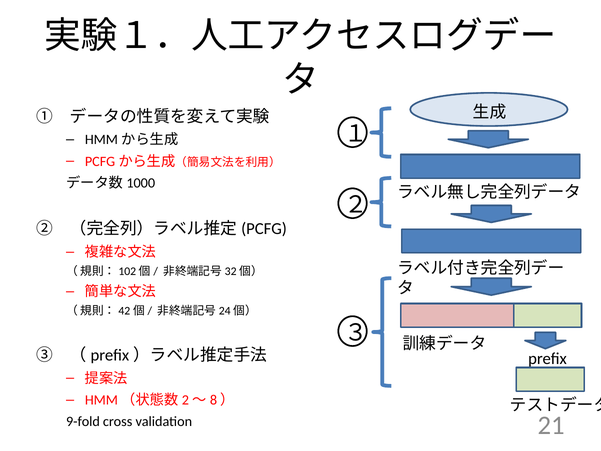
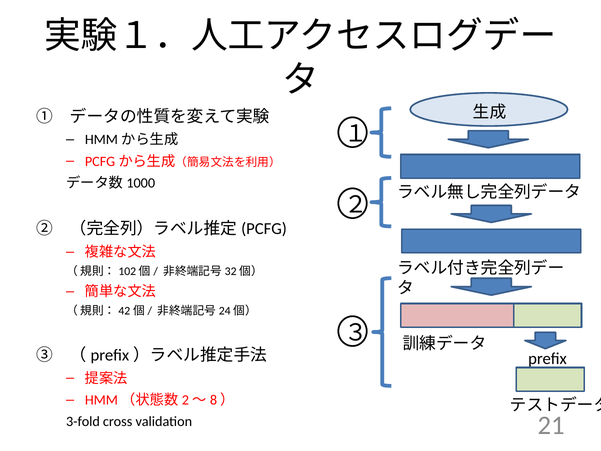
9-fold: 9-fold -> 3-fold
